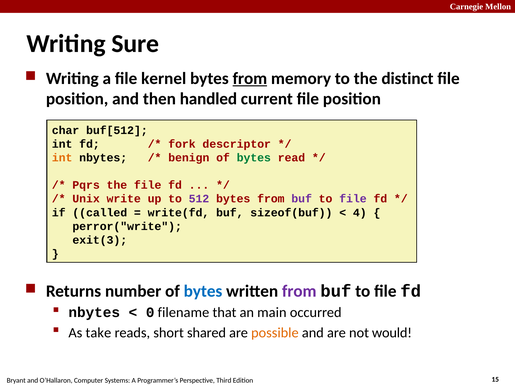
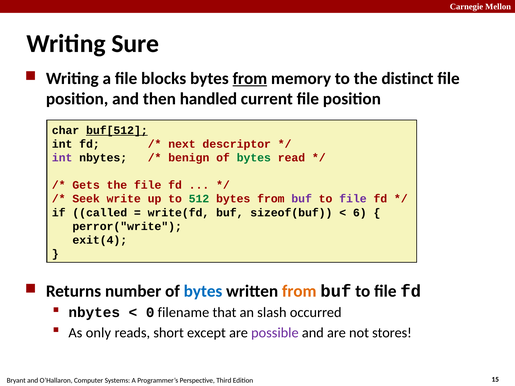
kernel: kernel -> blocks
buf[512 underline: none -> present
fork: fork -> next
int at (62, 158) colour: orange -> purple
Pqrs: Pqrs -> Gets
Unix: Unix -> Seek
512 colour: purple -> green
4: 4 -> 6
exit(3: exit(3 -> exit(4
from at (299, 291) colour: purple -> orange
main: main -> slash
take: take -> only
shared: shared -> except
possible colour: orange -> purple
would: would -> stores
